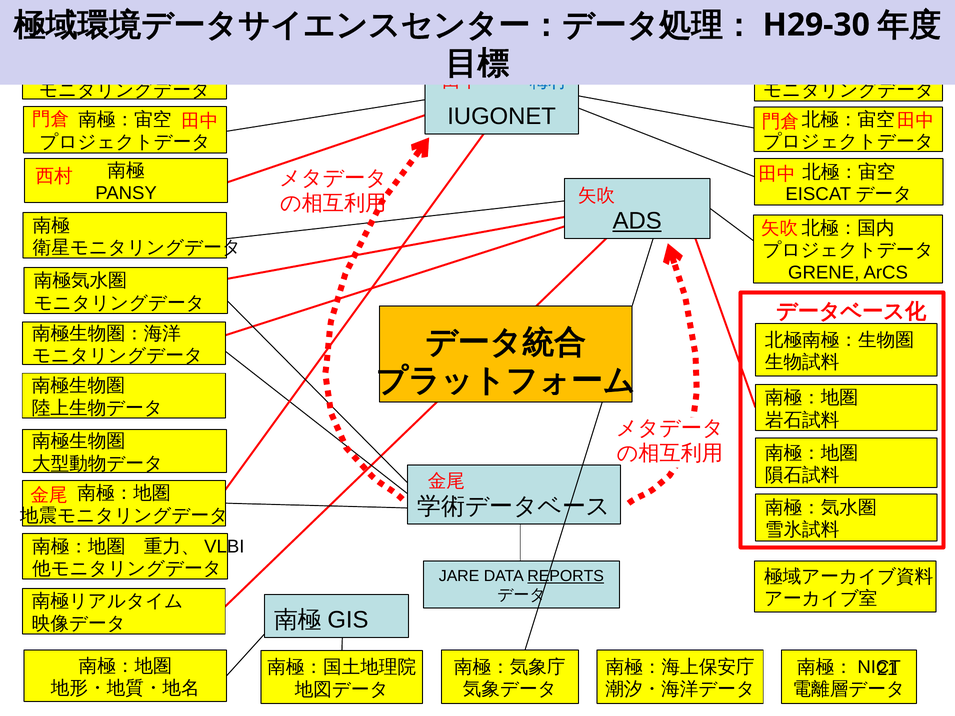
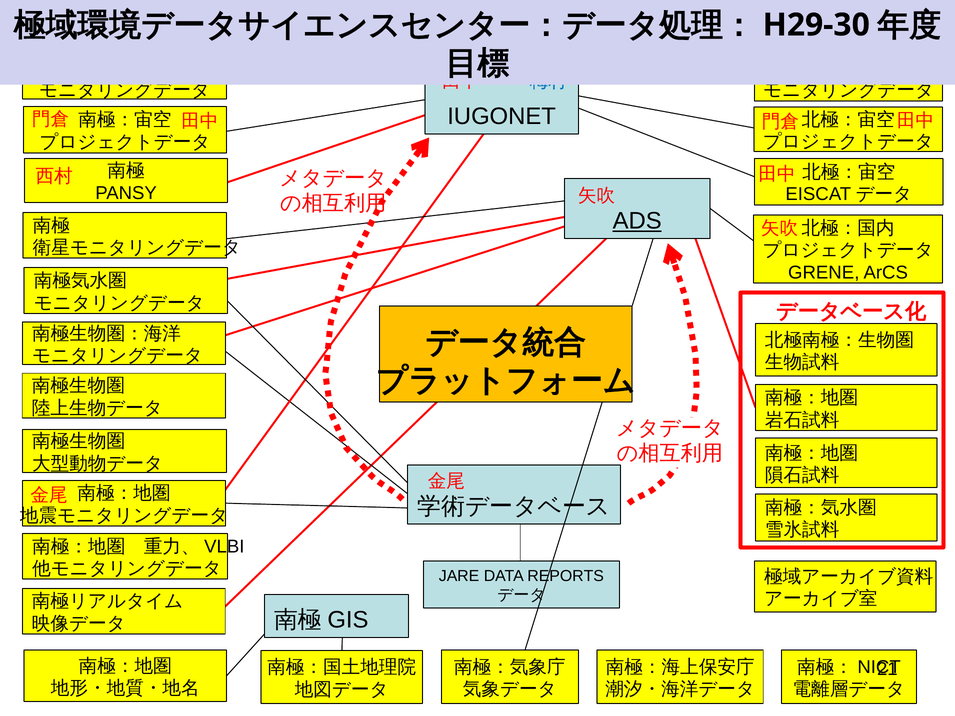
REPORTS underline: present -> none
